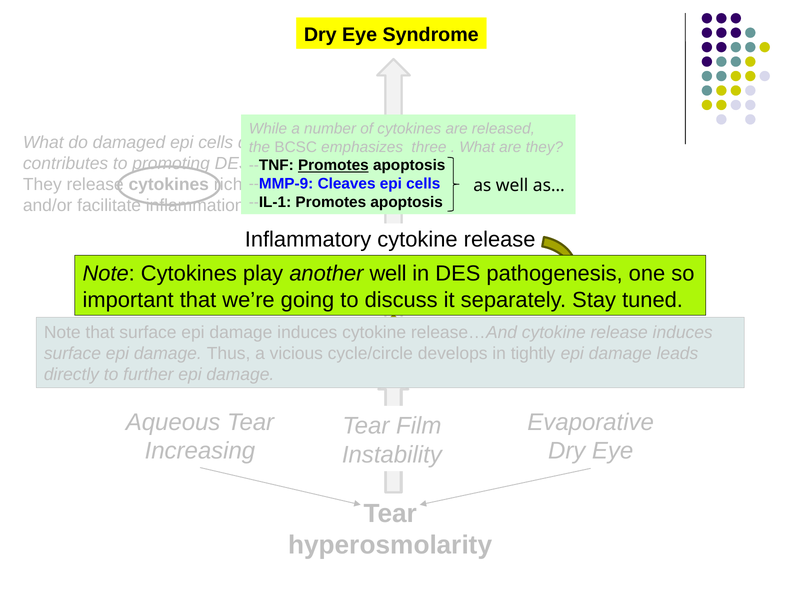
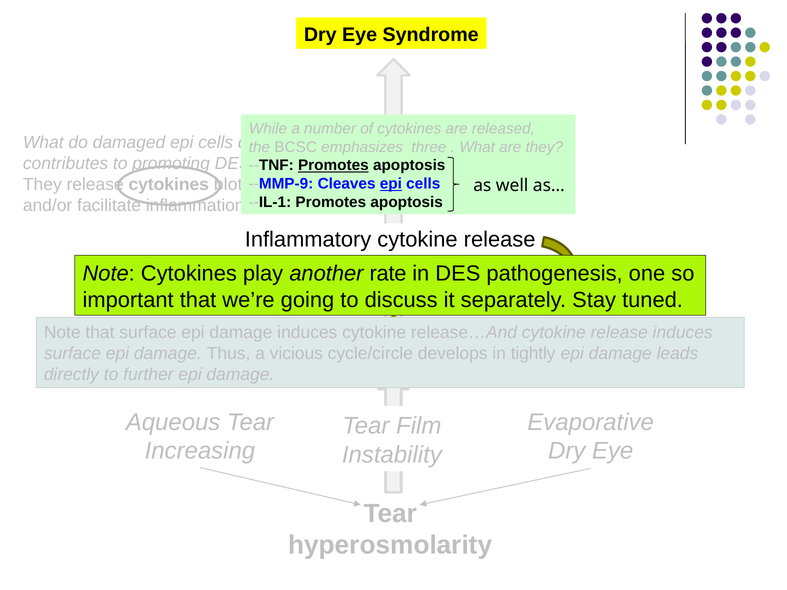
rich: rich -> blot
epi at (391, 184) underline: none -> present
another well: well -> rate
